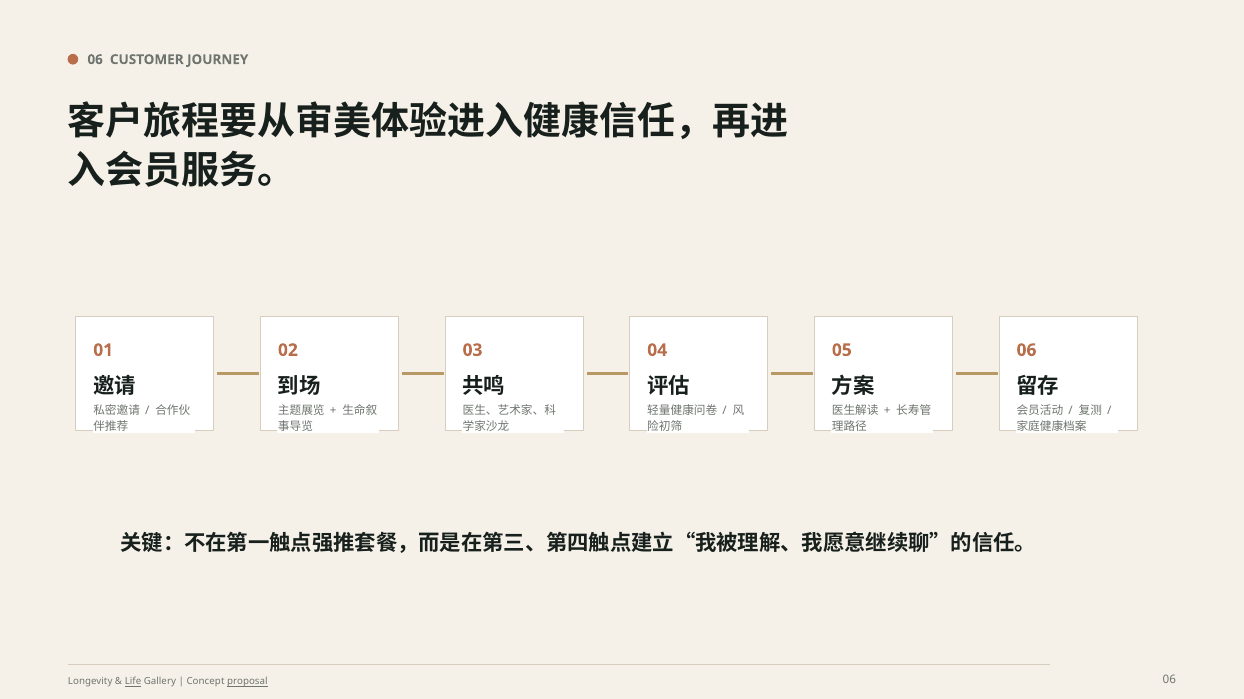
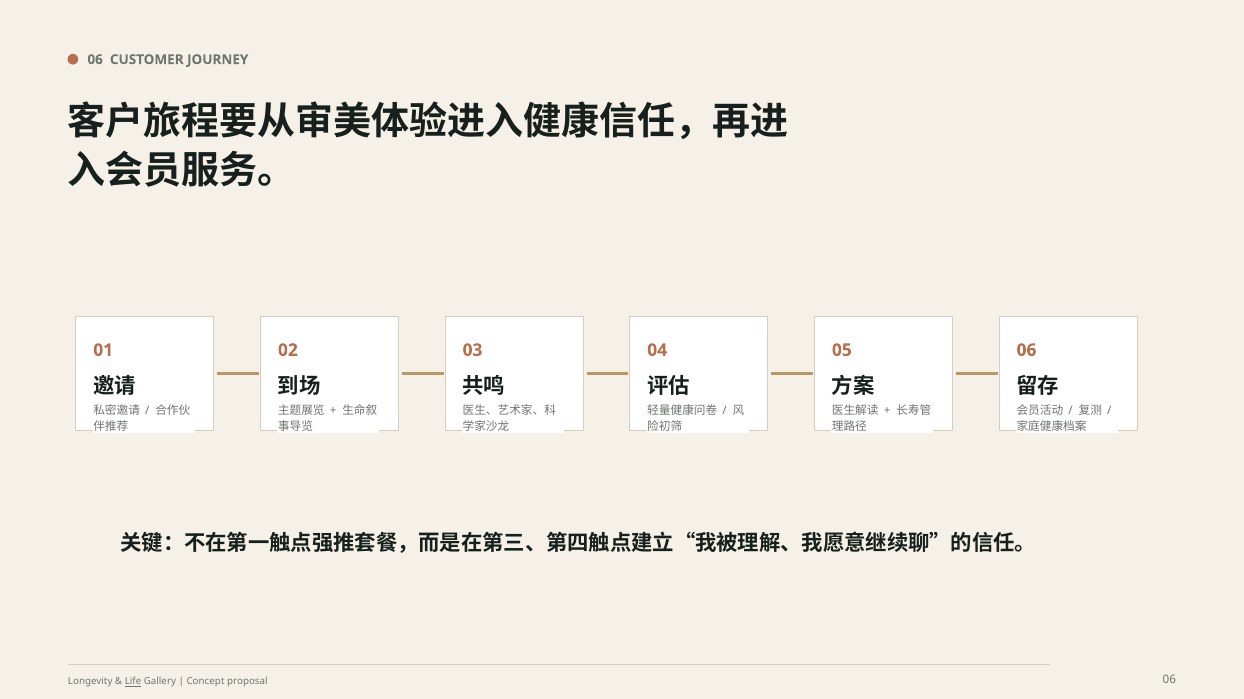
proposal underline: present -> none
